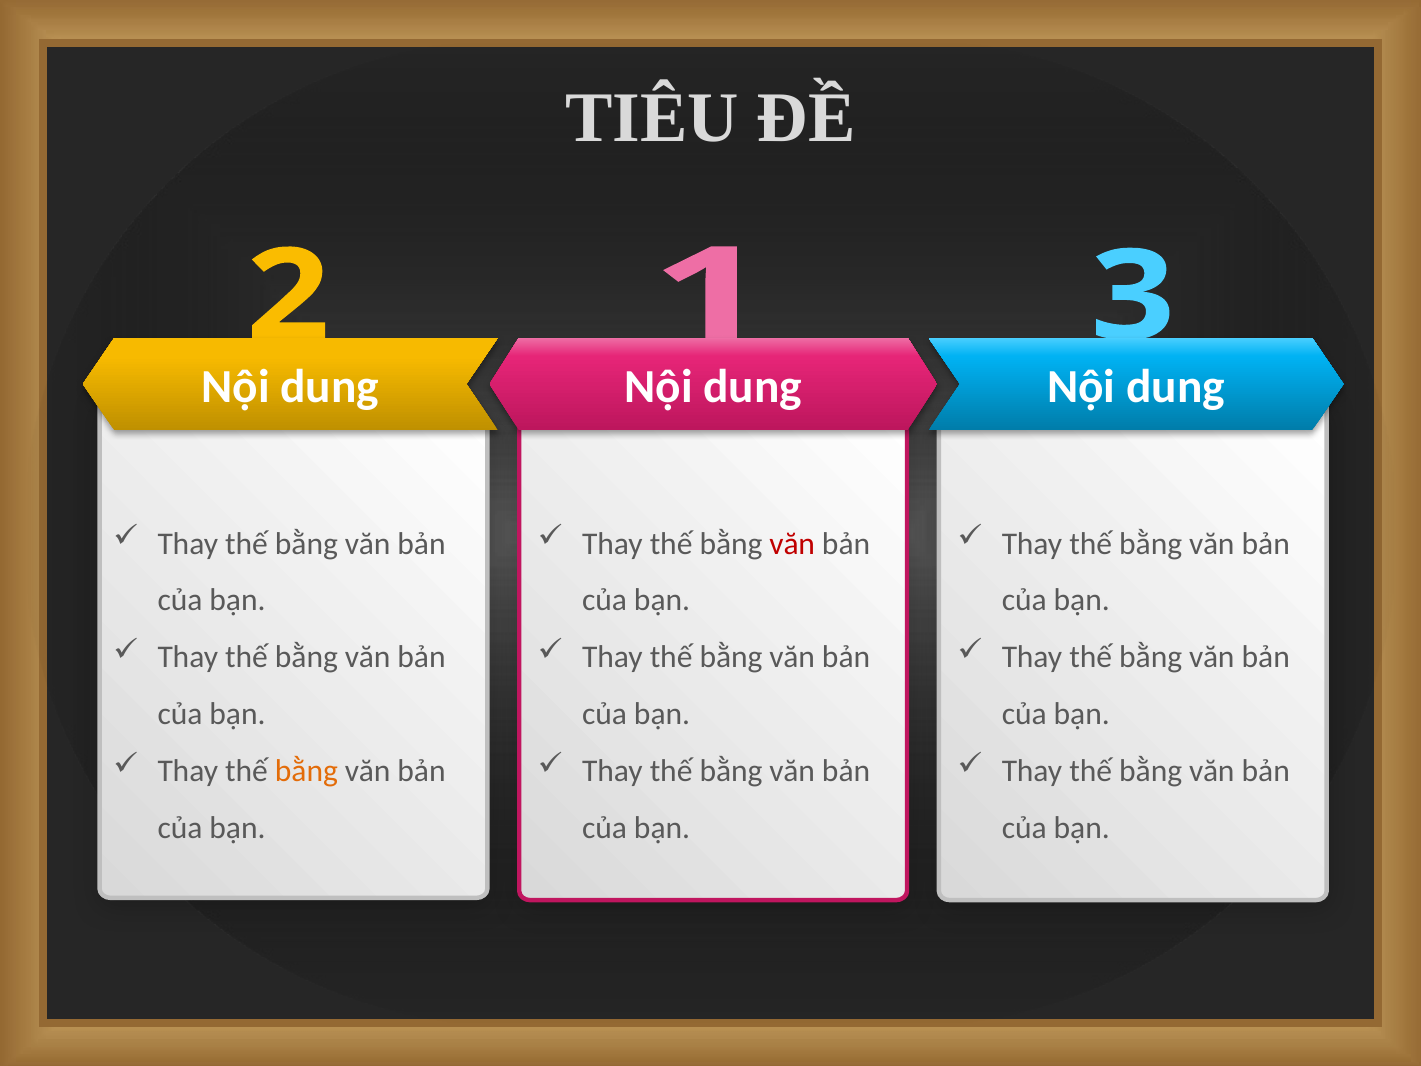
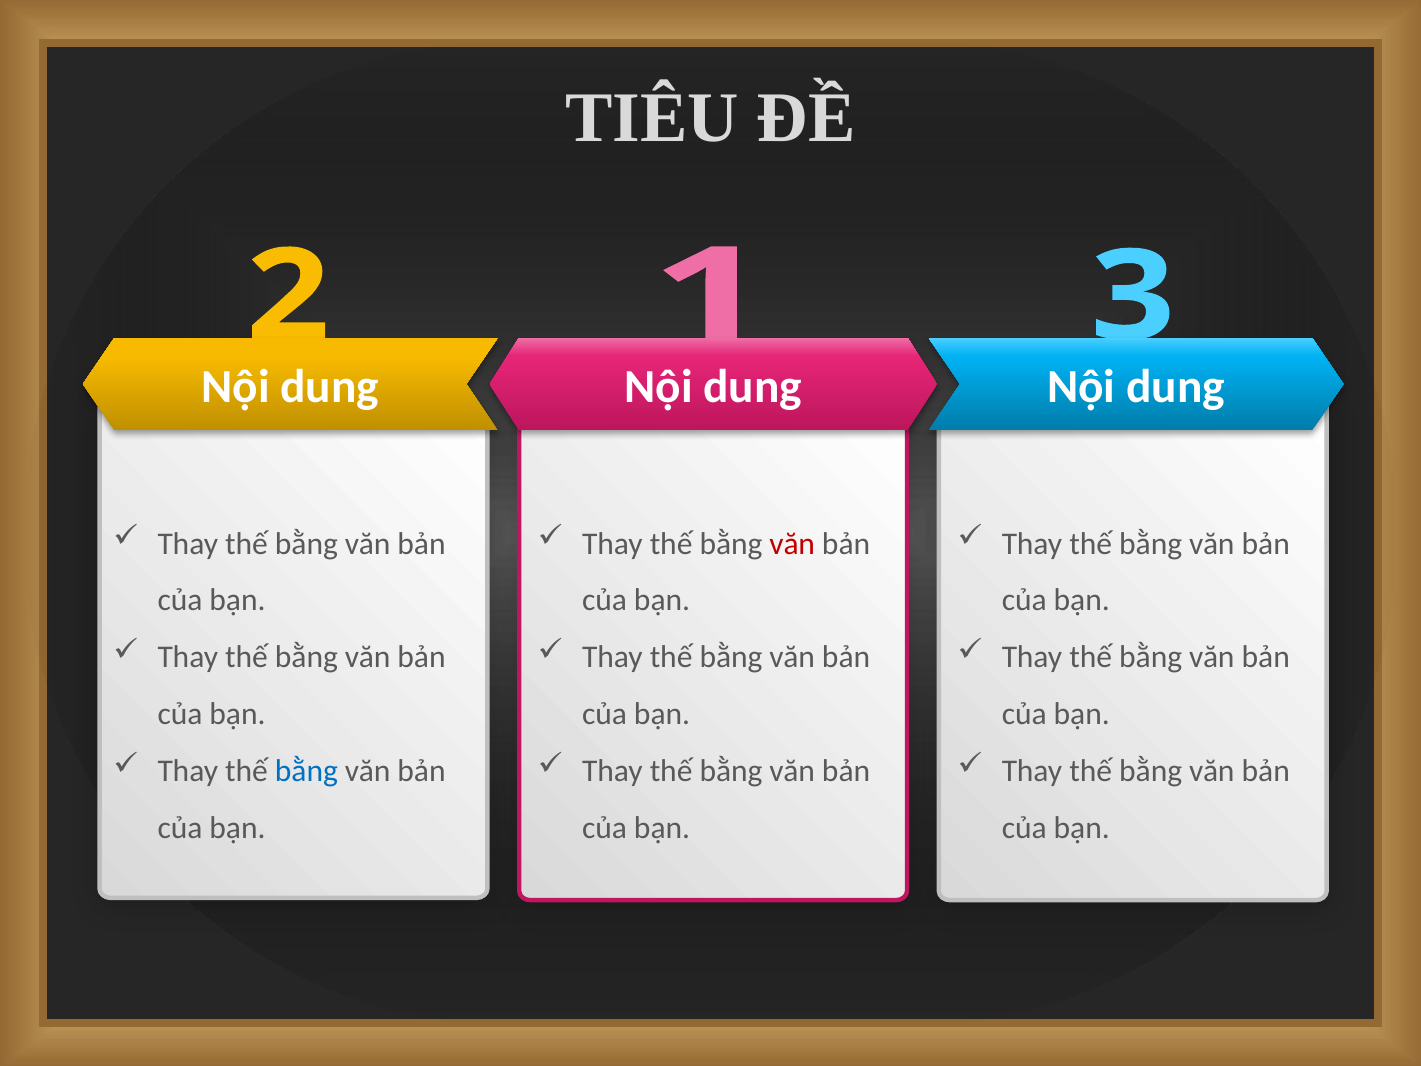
bằng at (306, 771) colour: orange -> blue
